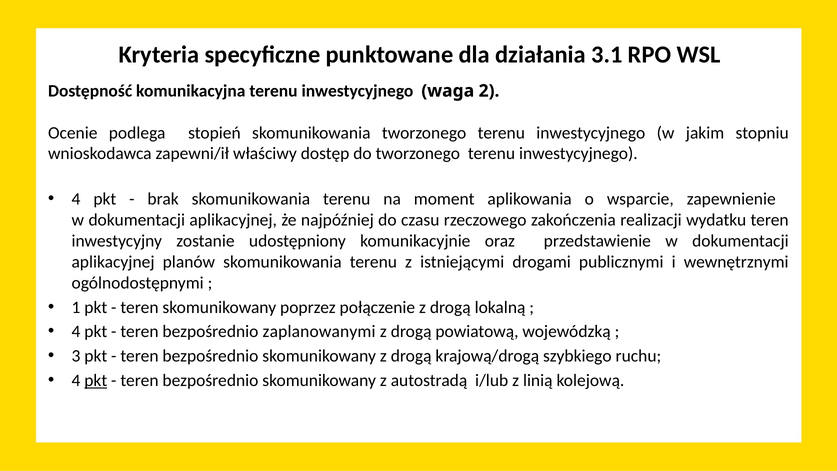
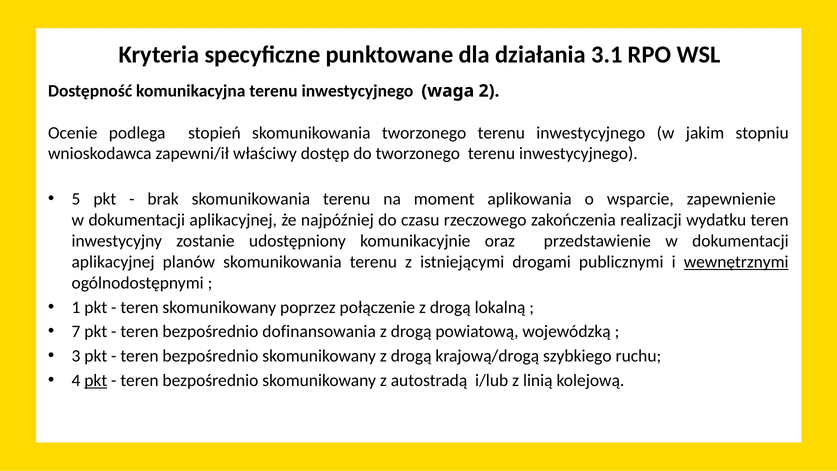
4 at (76, 199): 4 -> 5
wewnętrznymi underline: none -> present
4 at (76, 332): 4 -> 7
zaplanowanymi: zaplanowanymi -> dofinansowania
